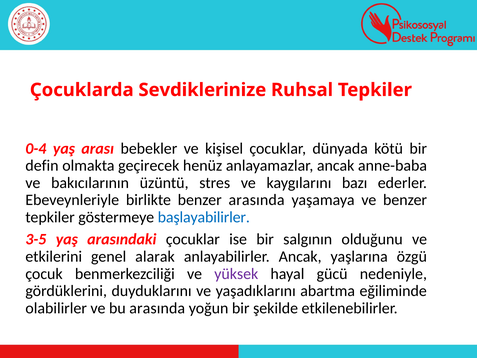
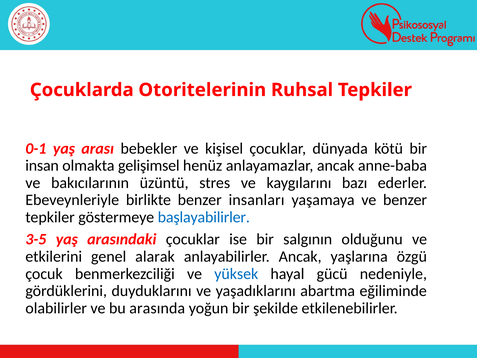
Sevdiklerinize: Sevdiklerinize -> Otoritelerinin
0-4: 0-4 -> 0-1
defin: defin -> insan
geçirecek: geçirecek -> gelişimsel
benzer arasında: arasında -> insanları
yüksek colour: purple -> blue
